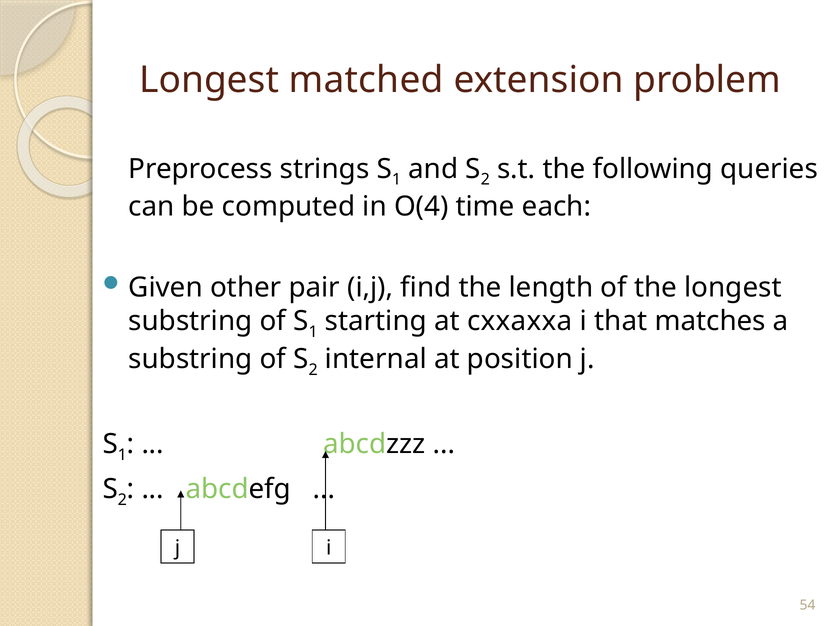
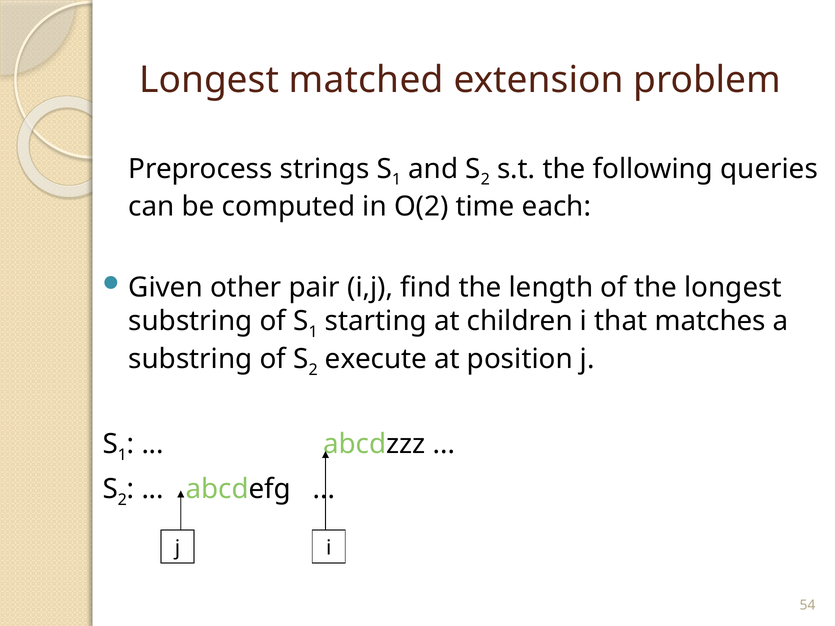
O(4: O(4 -> O(2
cxxaxxa: cxxaxxa -> children
internal: internal -> execute
